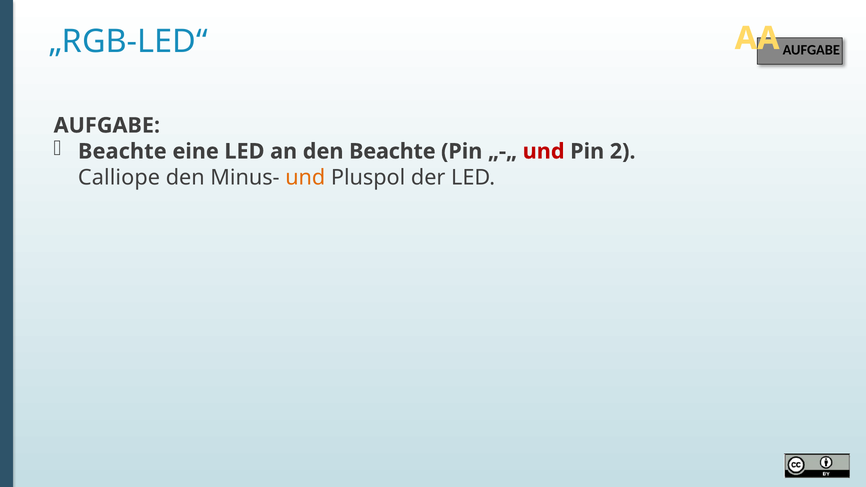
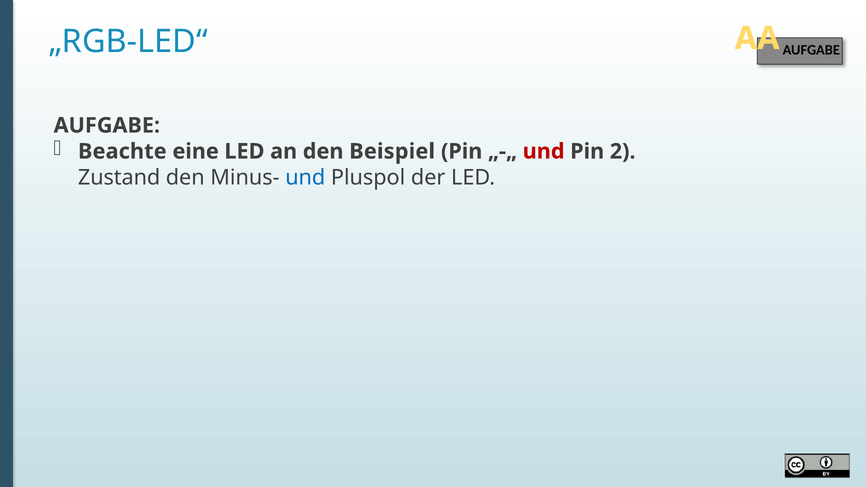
den Beachte: Beachte -> Beispiel
Calliope: Calliope -> Zustand
und at (305, 177) colour: orange -> blue
